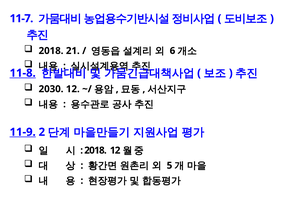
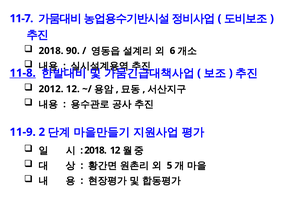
21: 21 -> 90
2030: 2030 -> 2012
11-9 underline: present -> none
